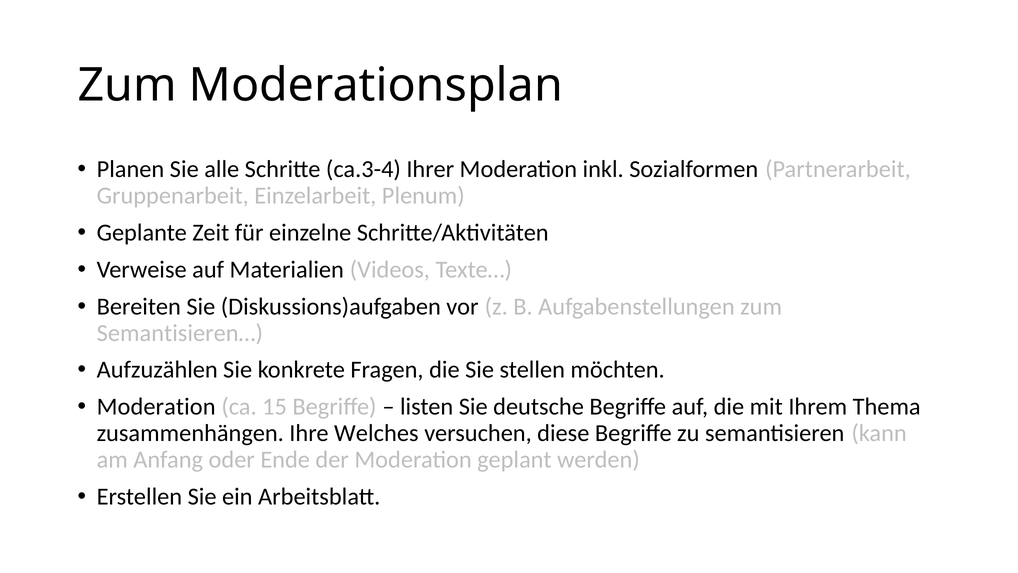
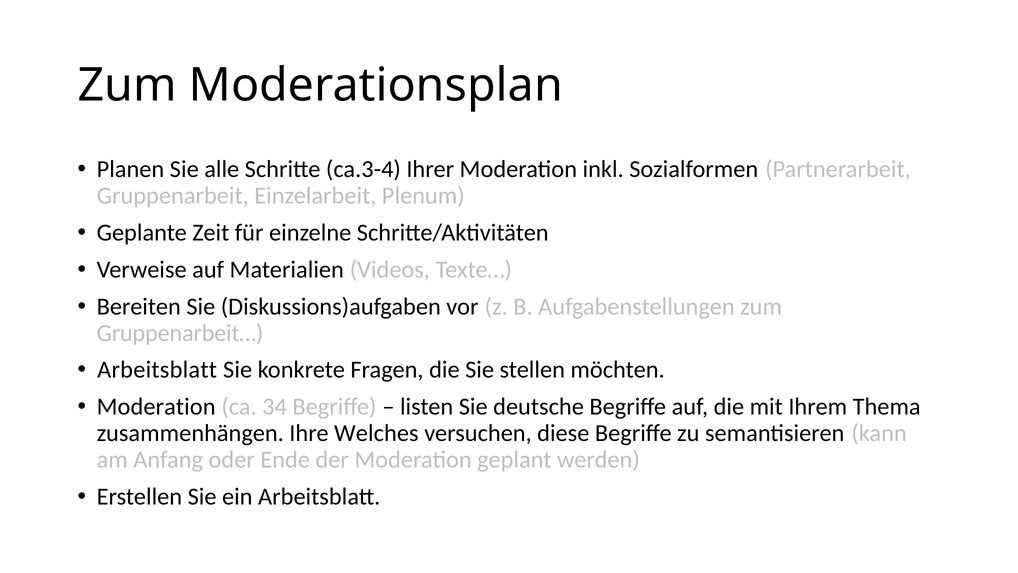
Semantisieren…: Semantisieren… -> Gruppenarbeit…
Aufzuzählen at (157, 370): Aufzuzählen -> Arbeitsblatt
15: 15 -> 34
